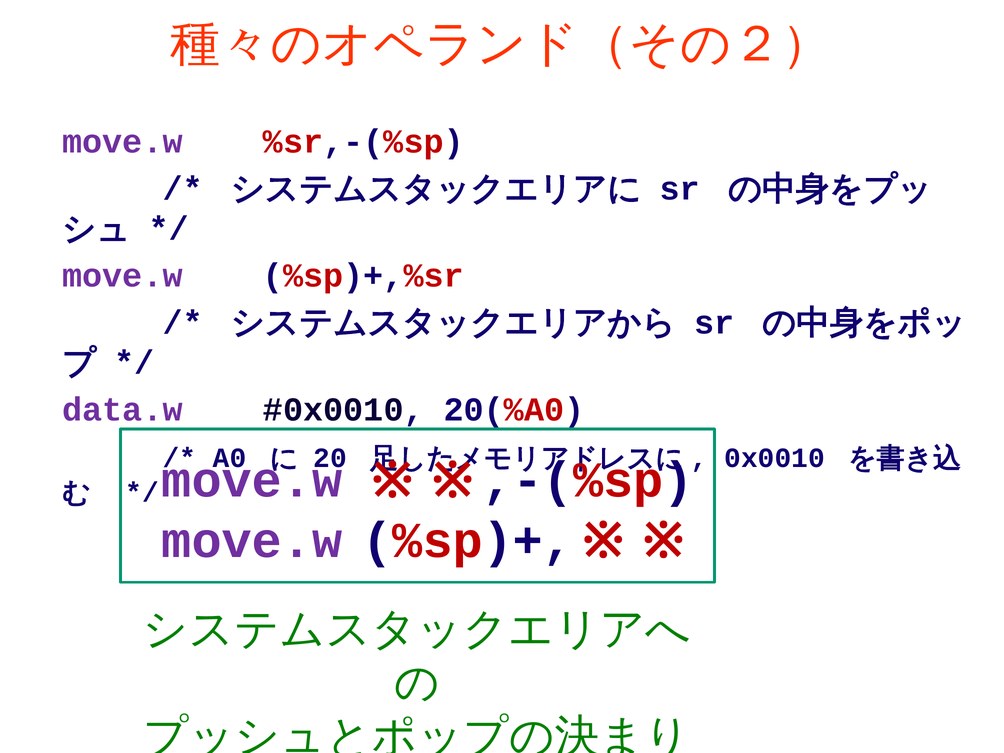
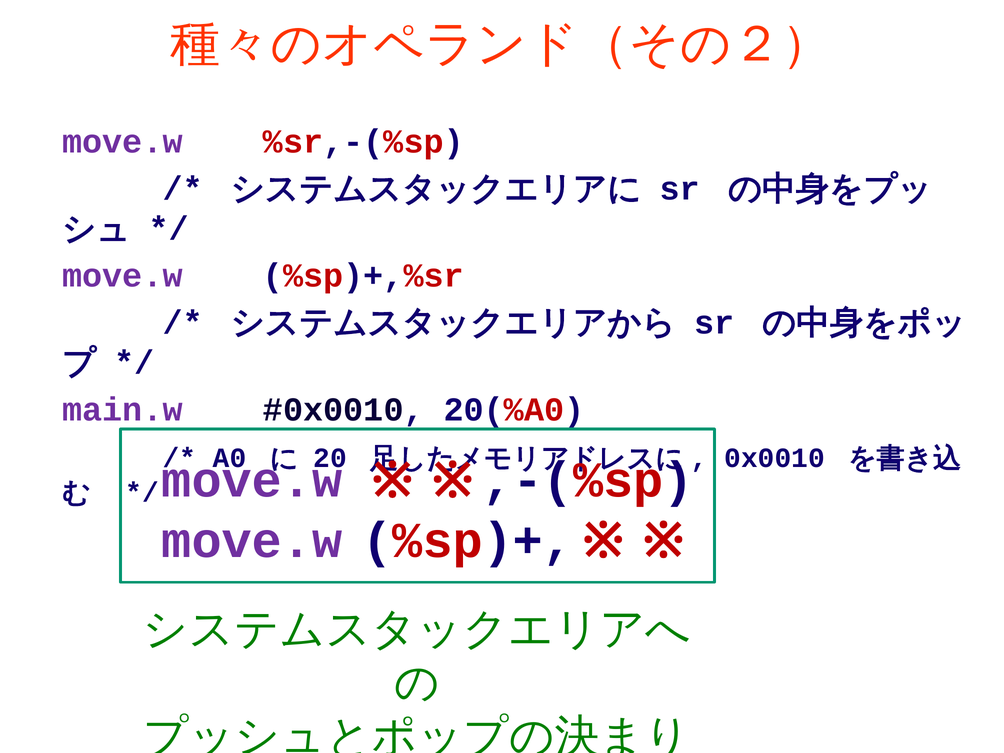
data.w: data.w -> main.w
